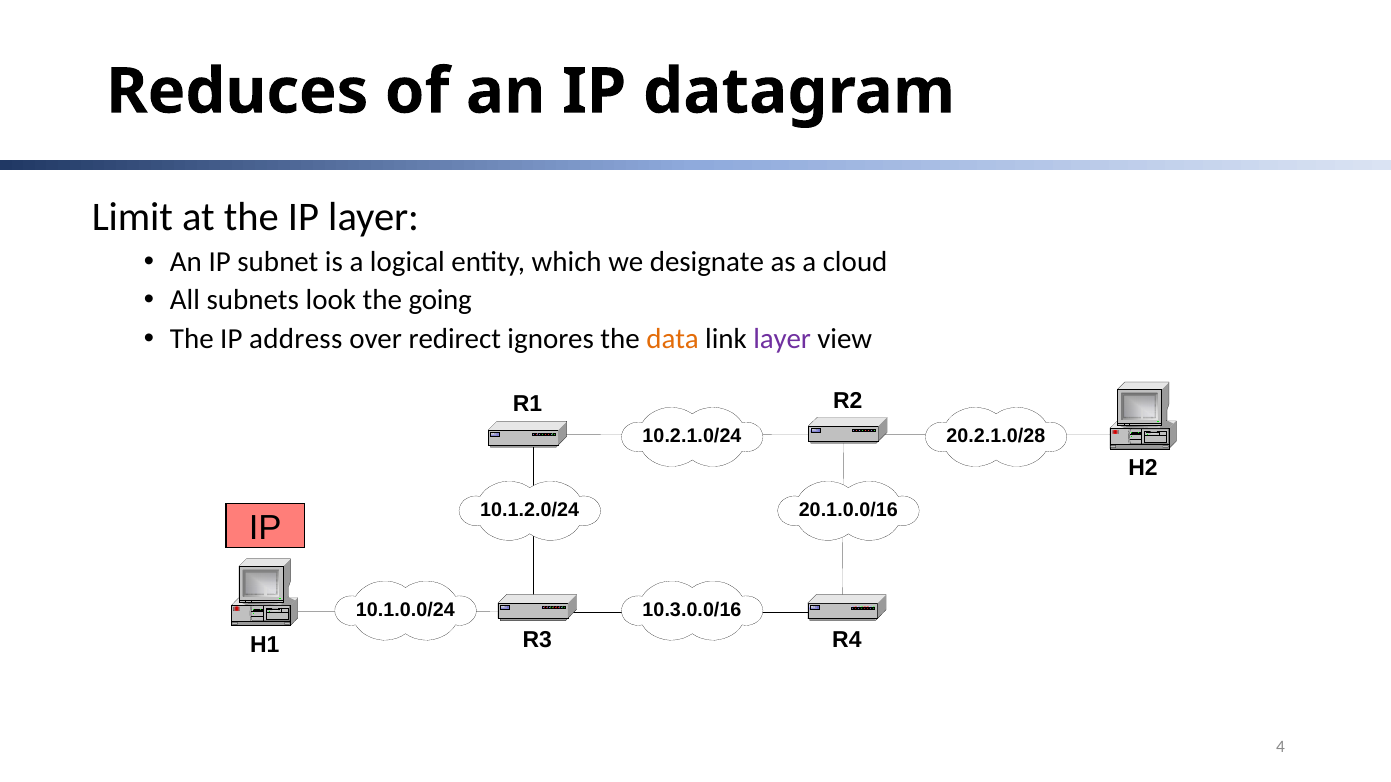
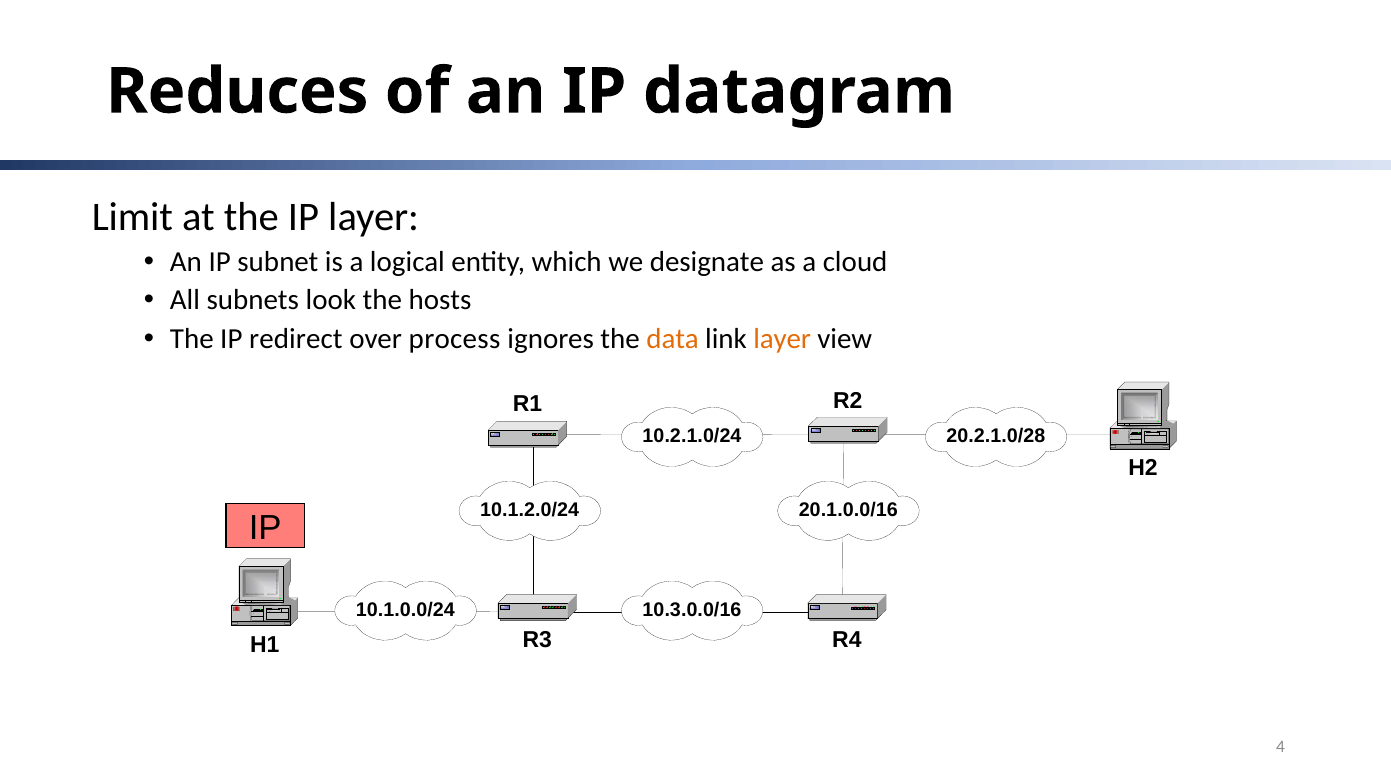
going: going -> hosts
address: address -> redirect
redirect: redirect -> process
layer at (782, 339) colour: purple -> orange
